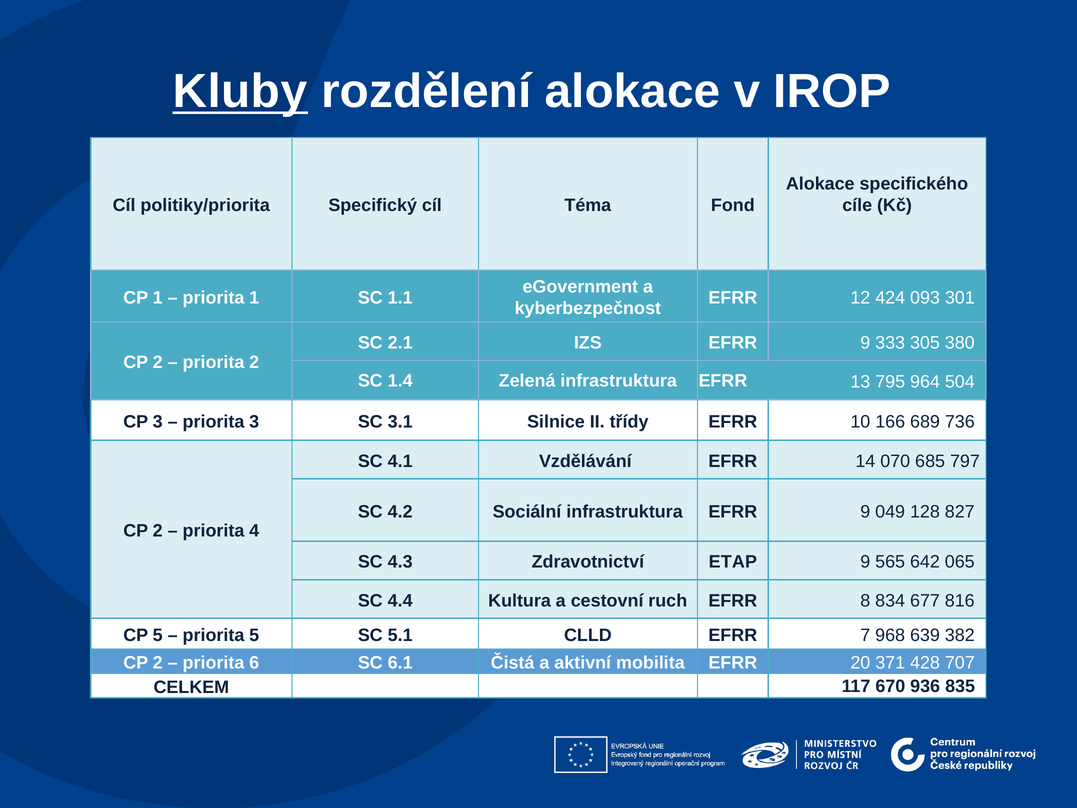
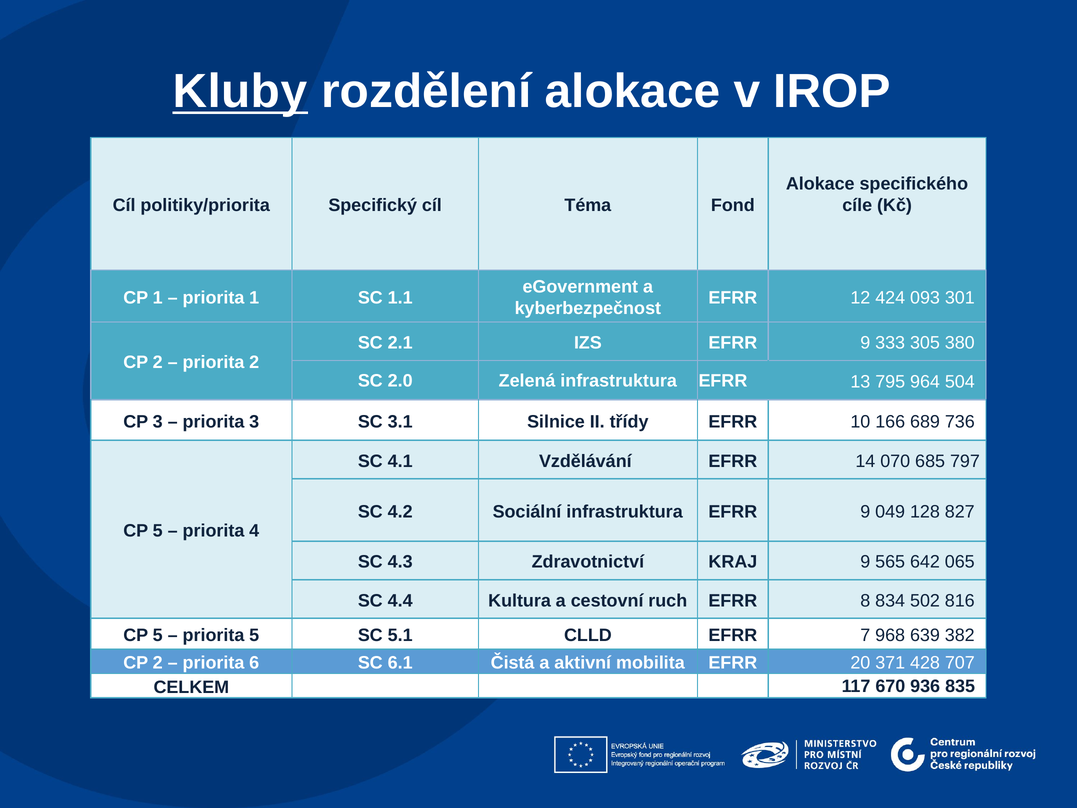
1.4: 1.4 -> 2.0
2 at (158, 531): 2 -> 5
ETAP: ETAP -> KRAJ
677: 677 -> 502
